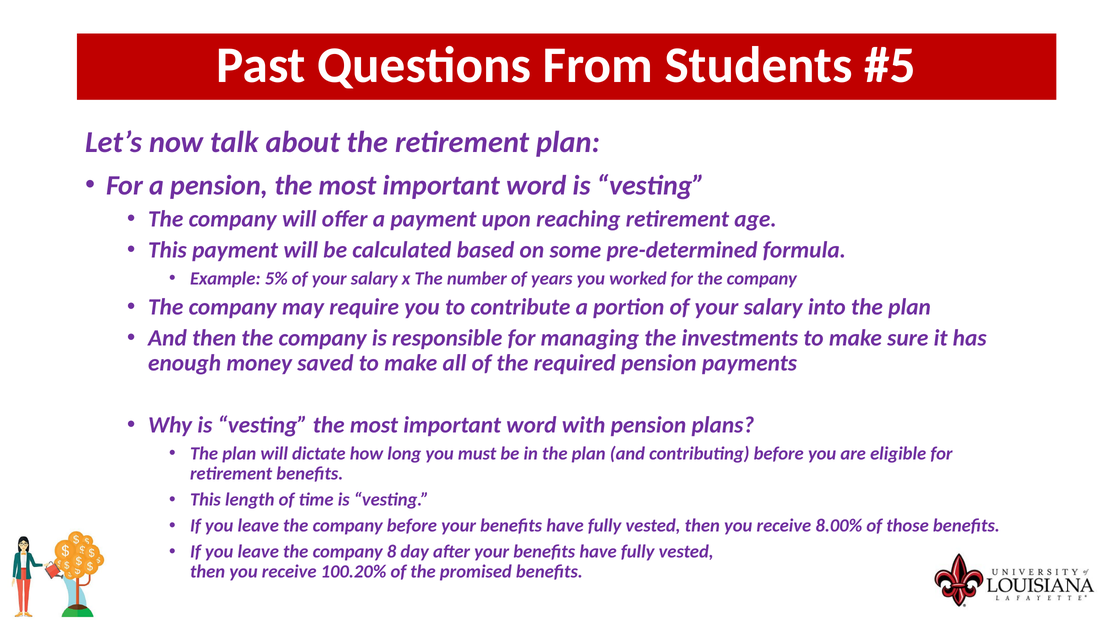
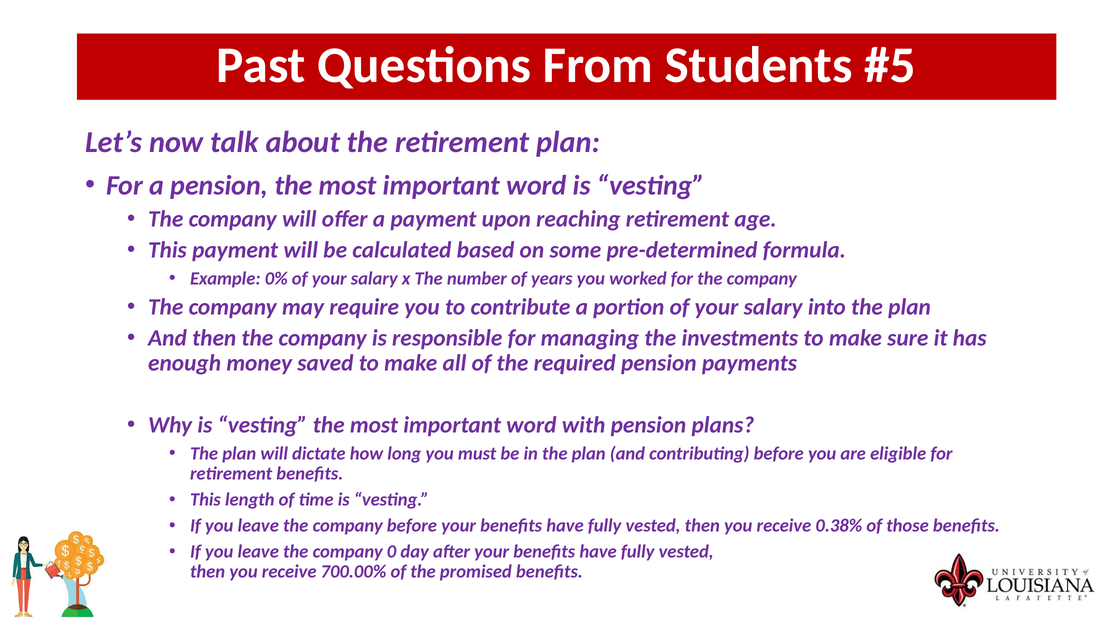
5%: 5% -> 0%
8.00%: 8.00% -> 0.38%
8: 8 -> 0
100.20%: 100.20% -> 700.00%
